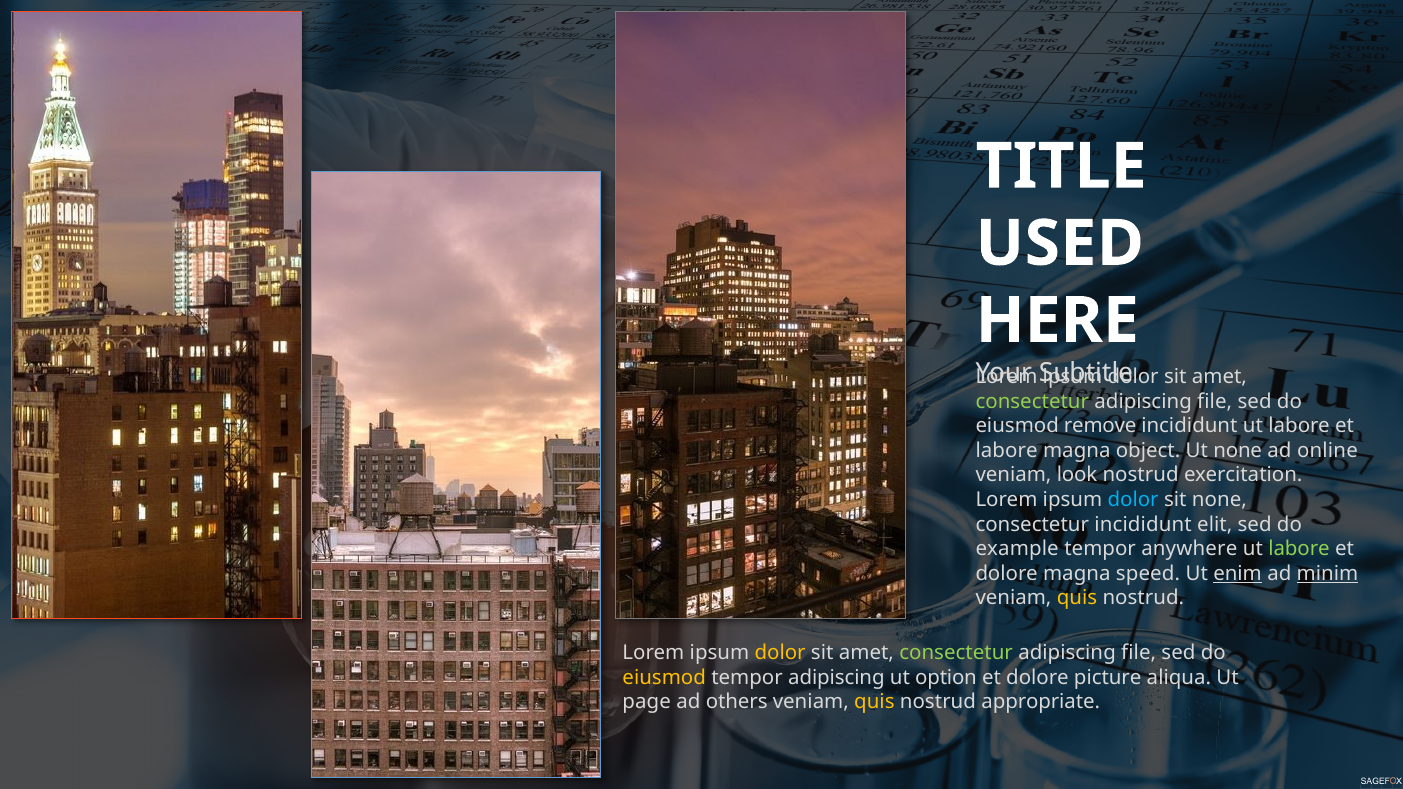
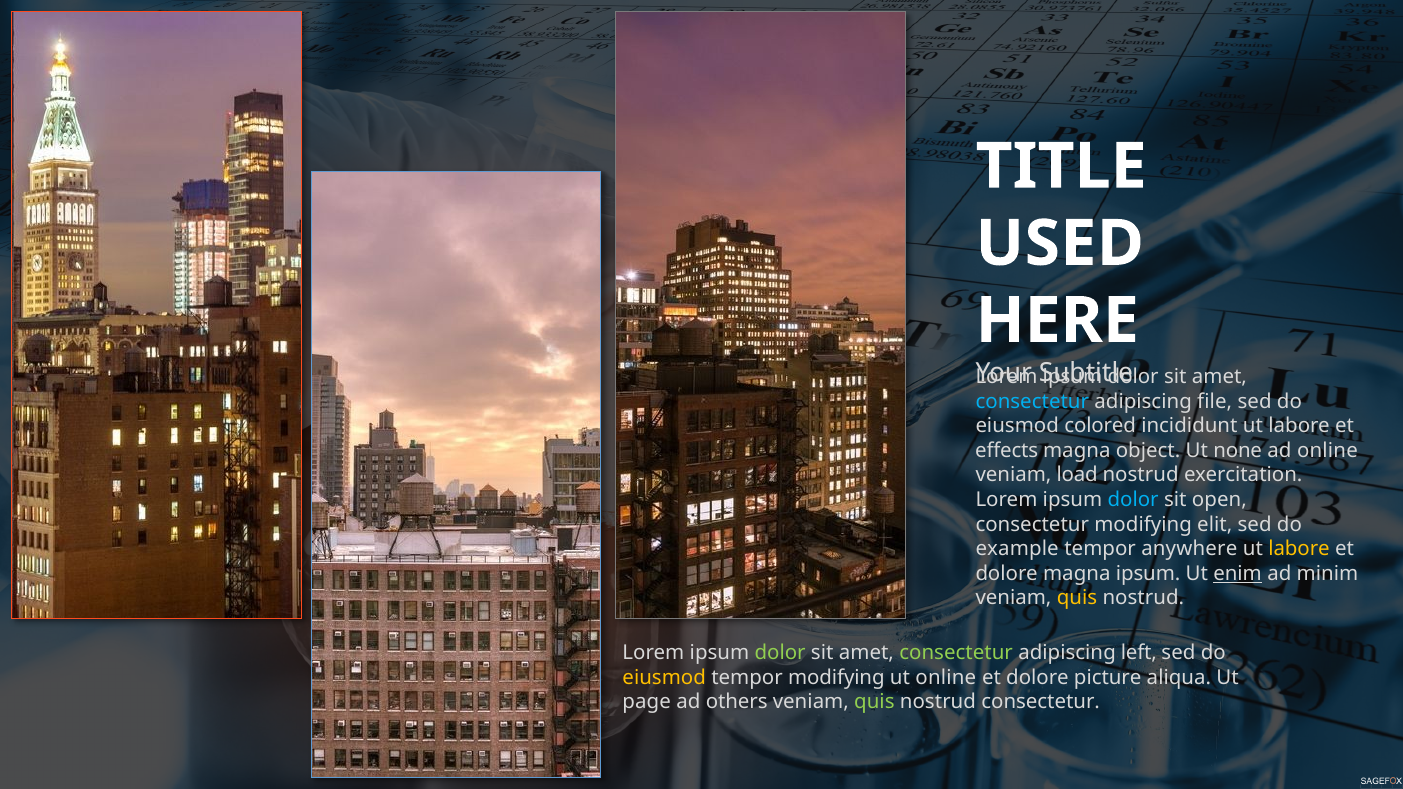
consectetur at (1032, 402) colour: light green -> light blue
remove: remove -> colored
labore at (1007, 451): labore -> effects
look: look -> load
sit none: none -> open
consectetur incididunt: incididunt -> modifying
labore at (1299, 549) colour: light green -> yellow
magna speed: speed -> ipsum
minim underline: present -> none
dolor at (780, 653) colour: yellow -> light green
file at (1139, 653): file -> left
tempor adipiscing: adipiscing -> modifying
ut option: option -> online
quis at (874, 702) colour: yellow -> light green
nostrud appropriate: appropriate -> consectetur
